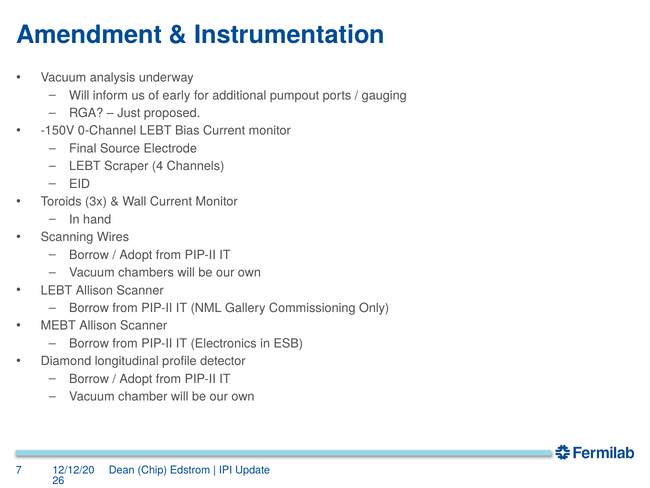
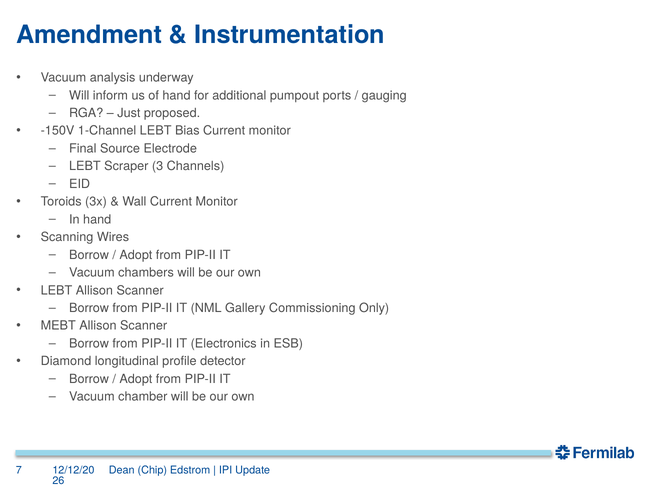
of early: early -> hand
0-Channel: 0-Channel -> 1-Channel
4: 4 -> 3
